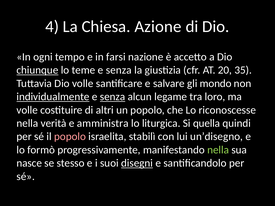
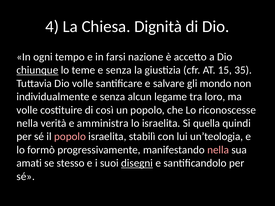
Azione: Azione -> Dignità
20: 20 -> 15
individualmente underline: present -> none
senza at (113, 97) underline: present -> none
altri: altri -> così
lo liturgica: liturgica -> israelita
un’disegno: un’disegno -> un’teologia
nella at (218, 150) colour: light green -> pink
nasce: nasce -> amati
